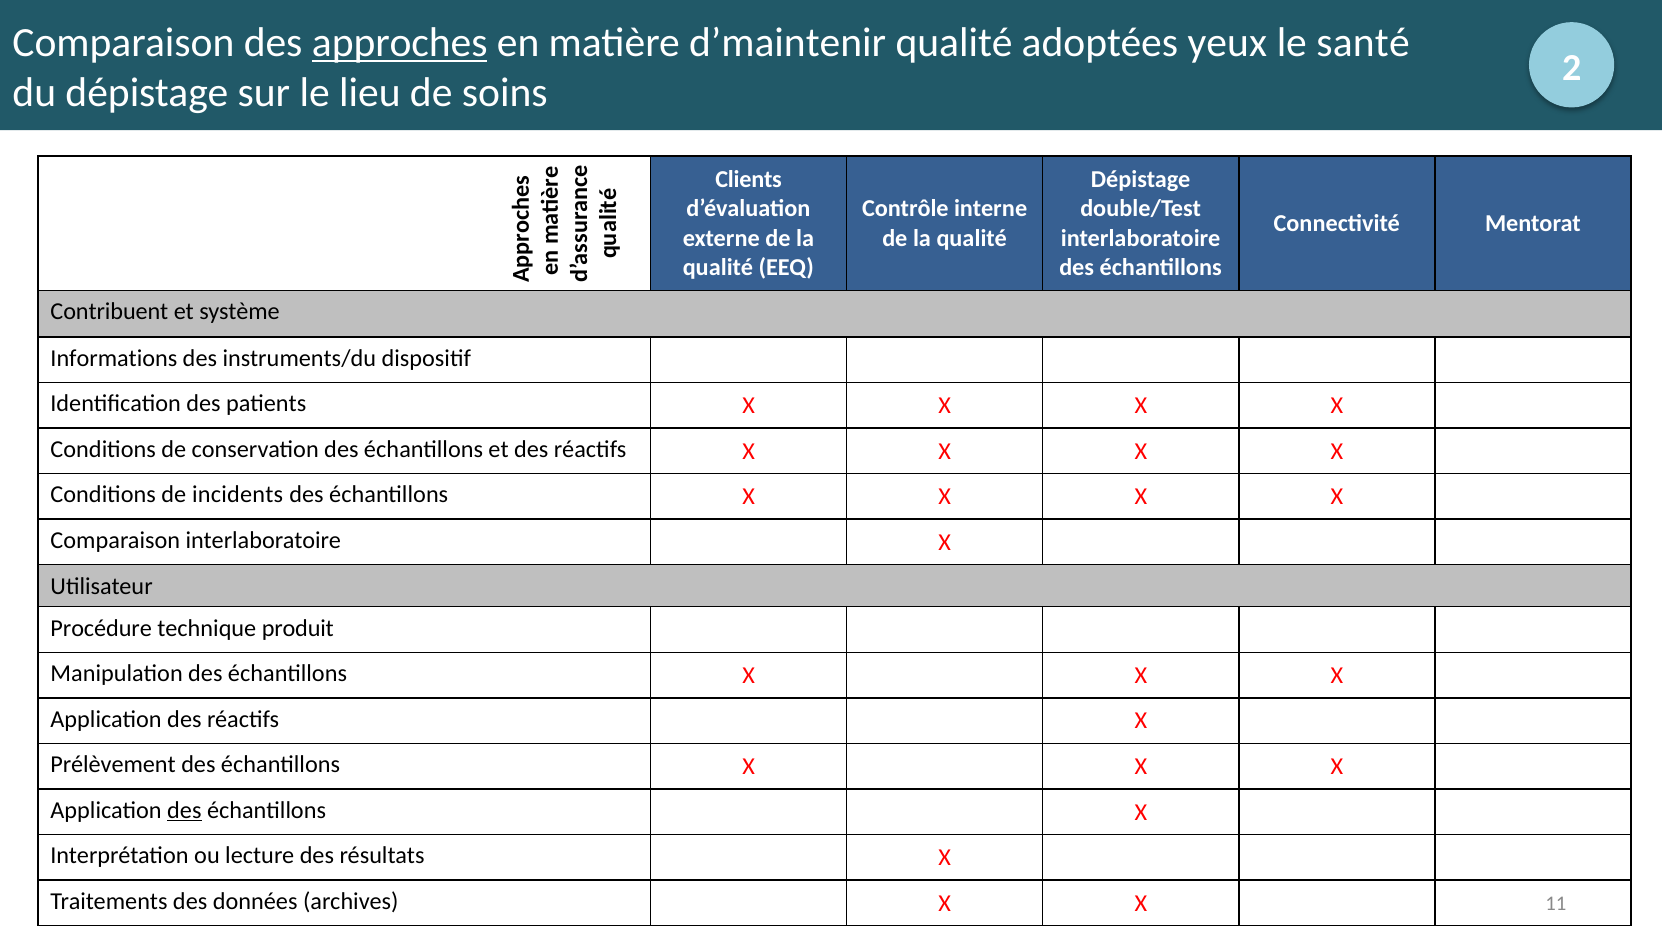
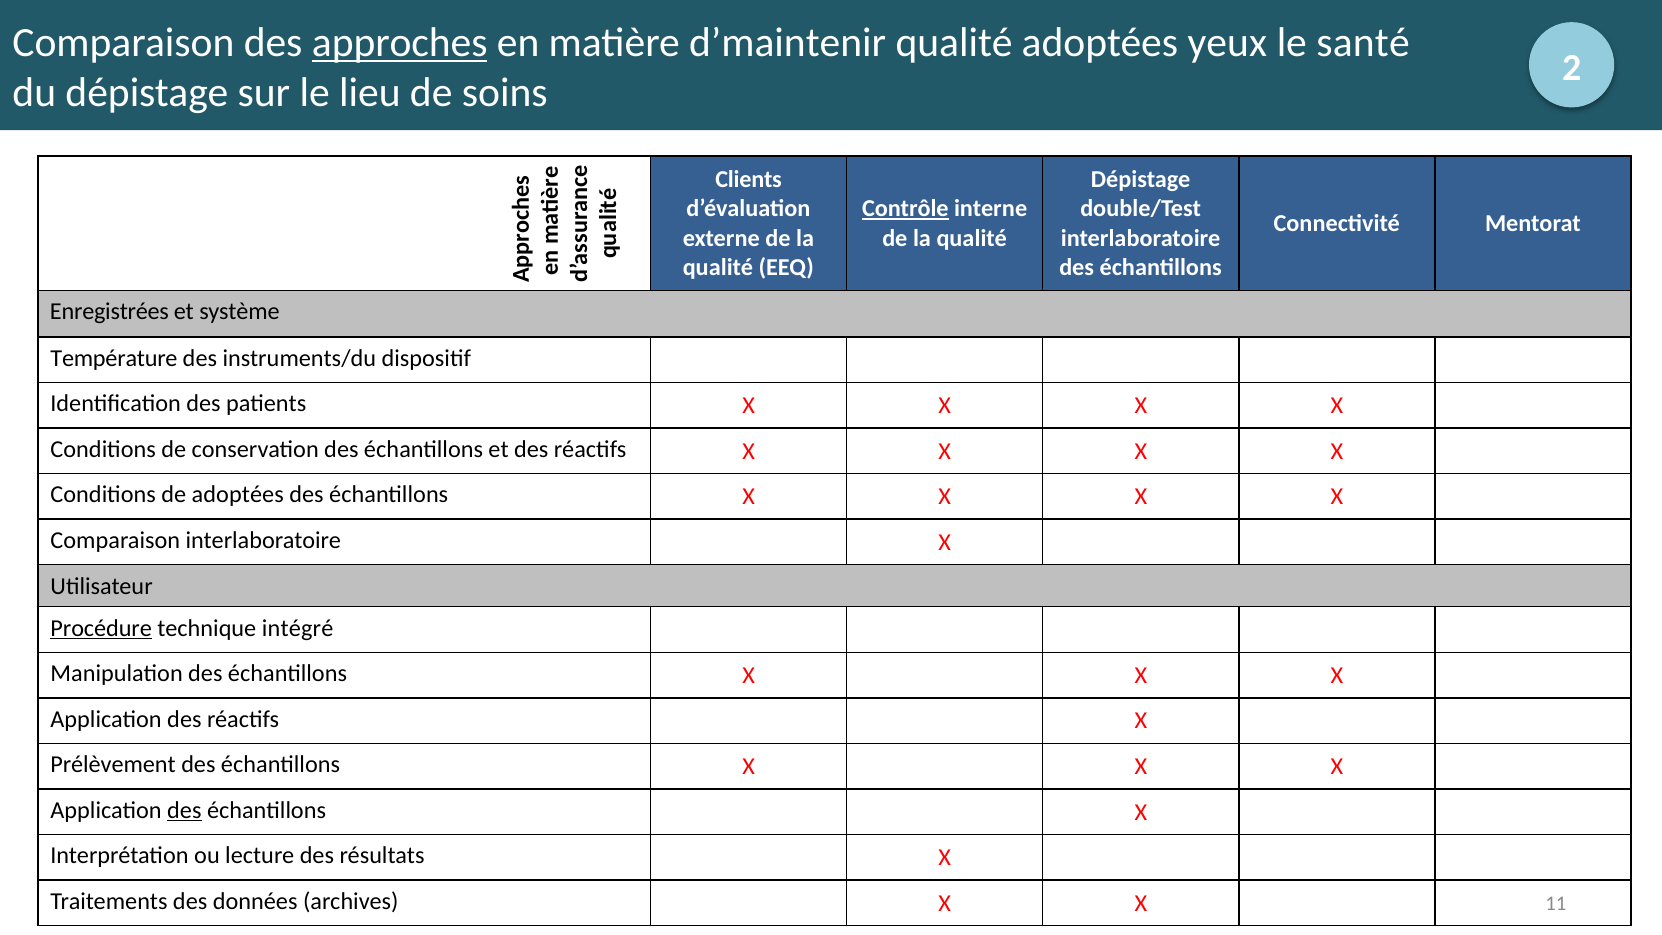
Contrôle underline: none -> present
Contribuent: Contribuent -> Enregistrées
Informations: Informations -> Température
de incidents: incidents -> adoptées
Procédure underline: none -> present
produit: produit -> intégré
